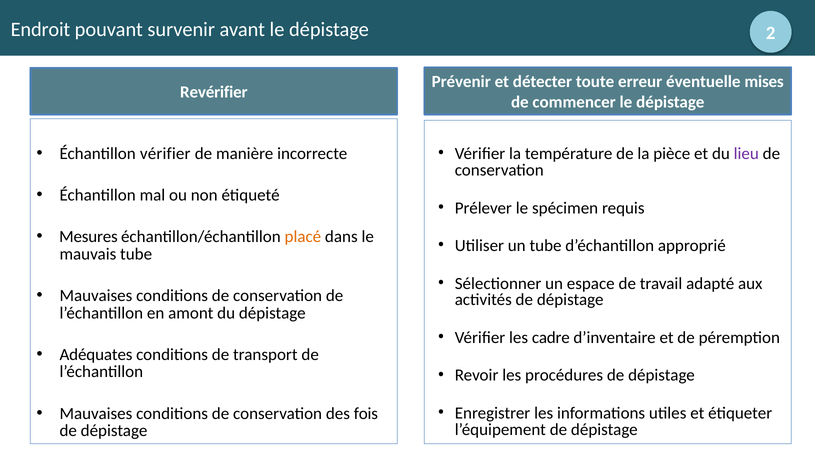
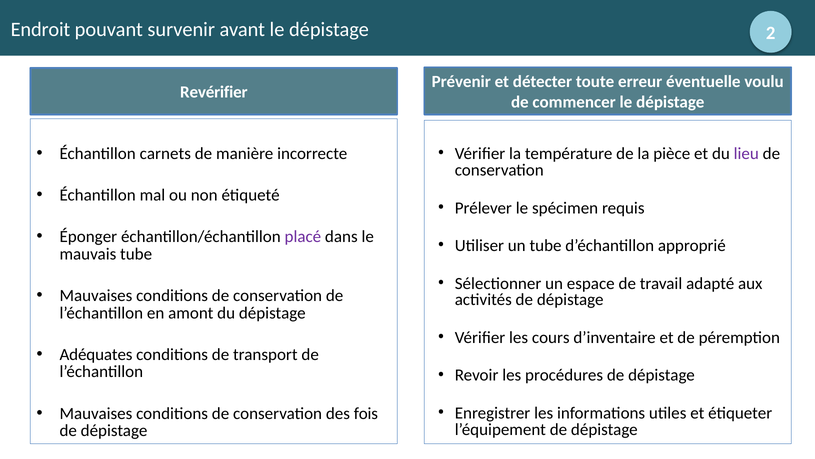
mises: mises -> voulu
Échantillon vérifier: vérifier -> carnets
Mesures: Mesures -> Éponger
placé colour: orange -> purple
cadre: cadre -> cours
